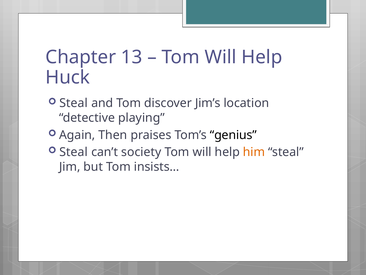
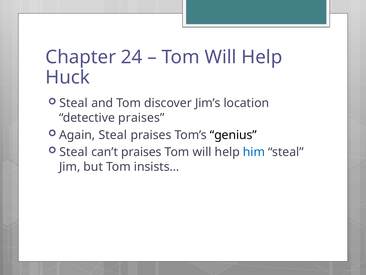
13: 13 -> 24
detective playing: playing -> praises
Again Then: Then -> Steal
can’t society: society -> praises
him colour: orange -> blue
